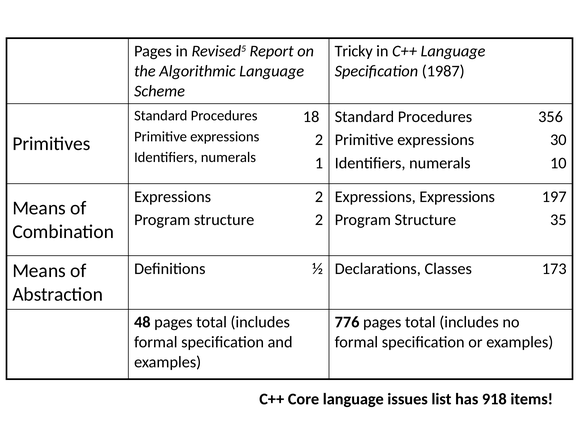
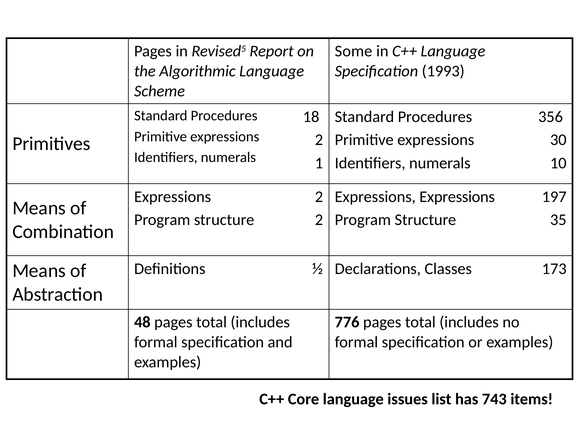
Tricky: Tricky -> Some
1987: 1987 -> 1993
918: 918 -> 743
